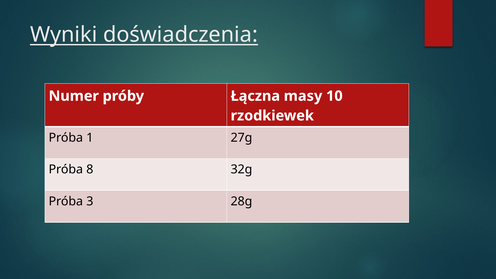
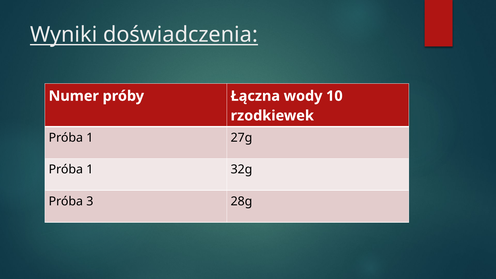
masy: masy -> wody
8 at (90, 170): 8 -> 1
